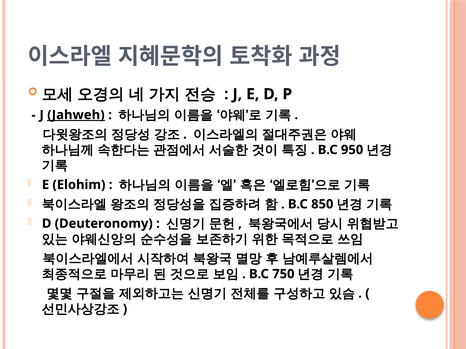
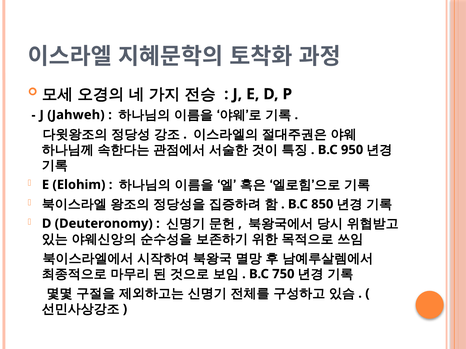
Jahweh underline: present -> none
